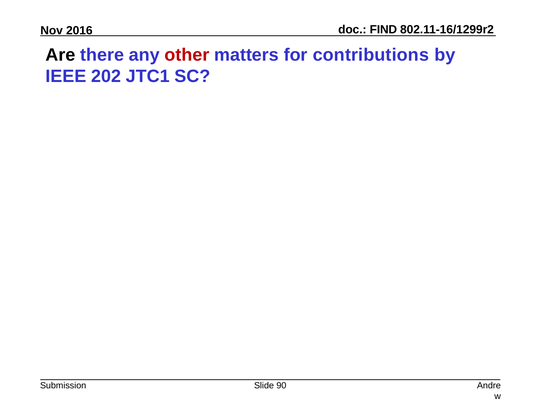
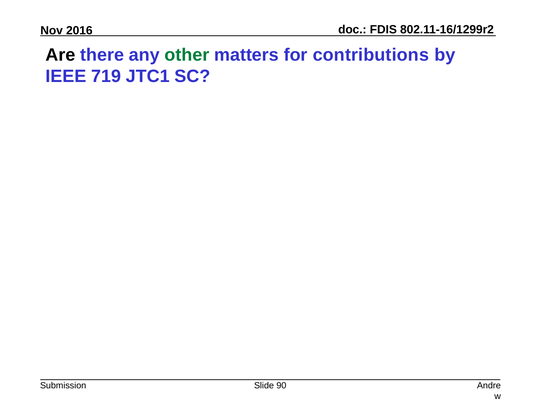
FIND: FIND -> FDIS
other colour: red -> green
202: 202 -> 719
